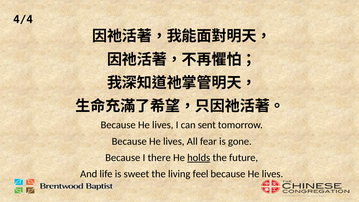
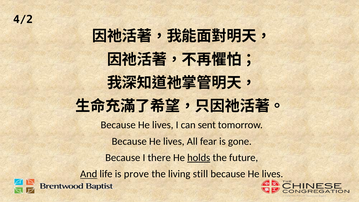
4/4: 4/4 -> 4/2
And underline: none -> present
sweet: sweet -> prove
feel: feel -> still
